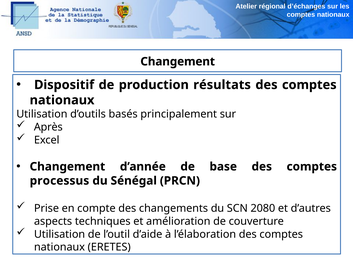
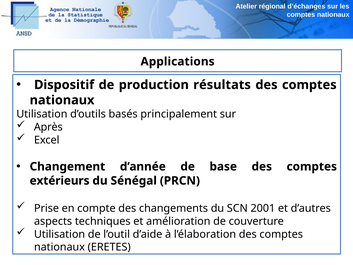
Changement at (178, 61): Changement -> Applications
processus: processus -> extérieurs
2080: 2080 -> 2001
